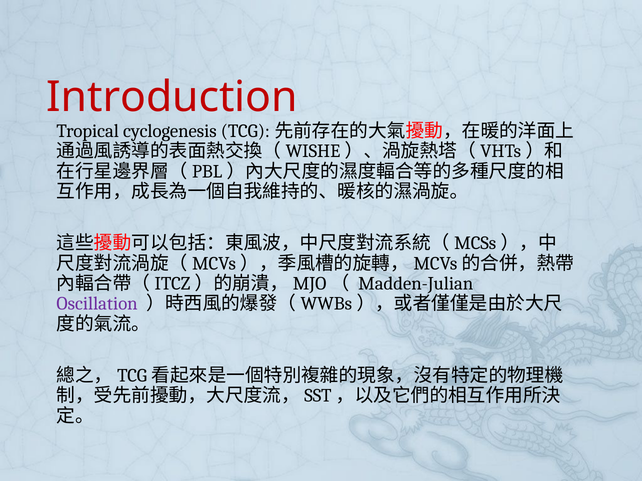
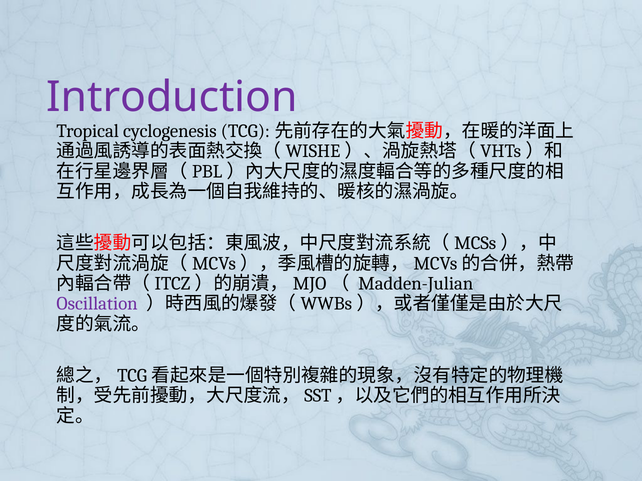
Introduction colour: red -> purple
